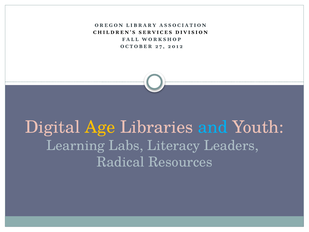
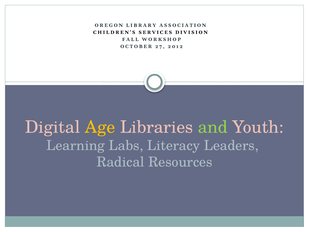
and colour: light blue -> light green
